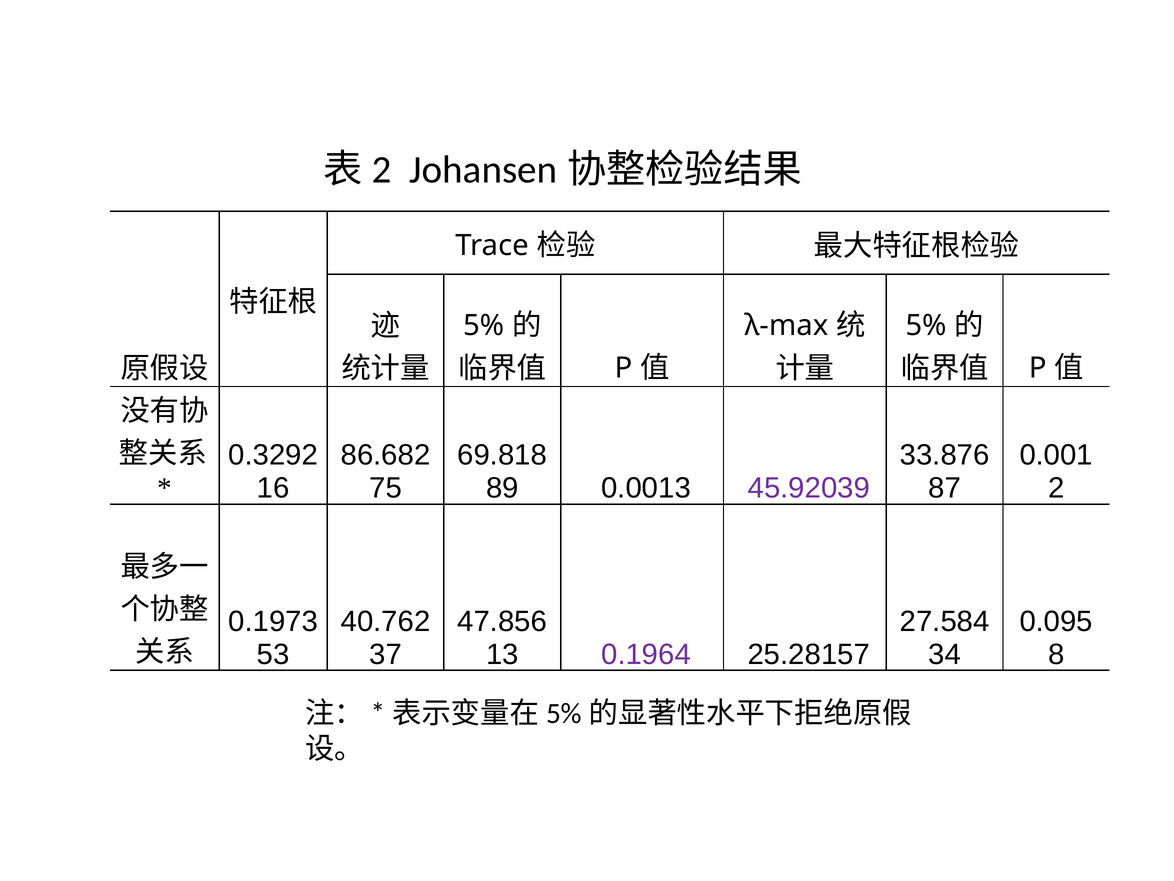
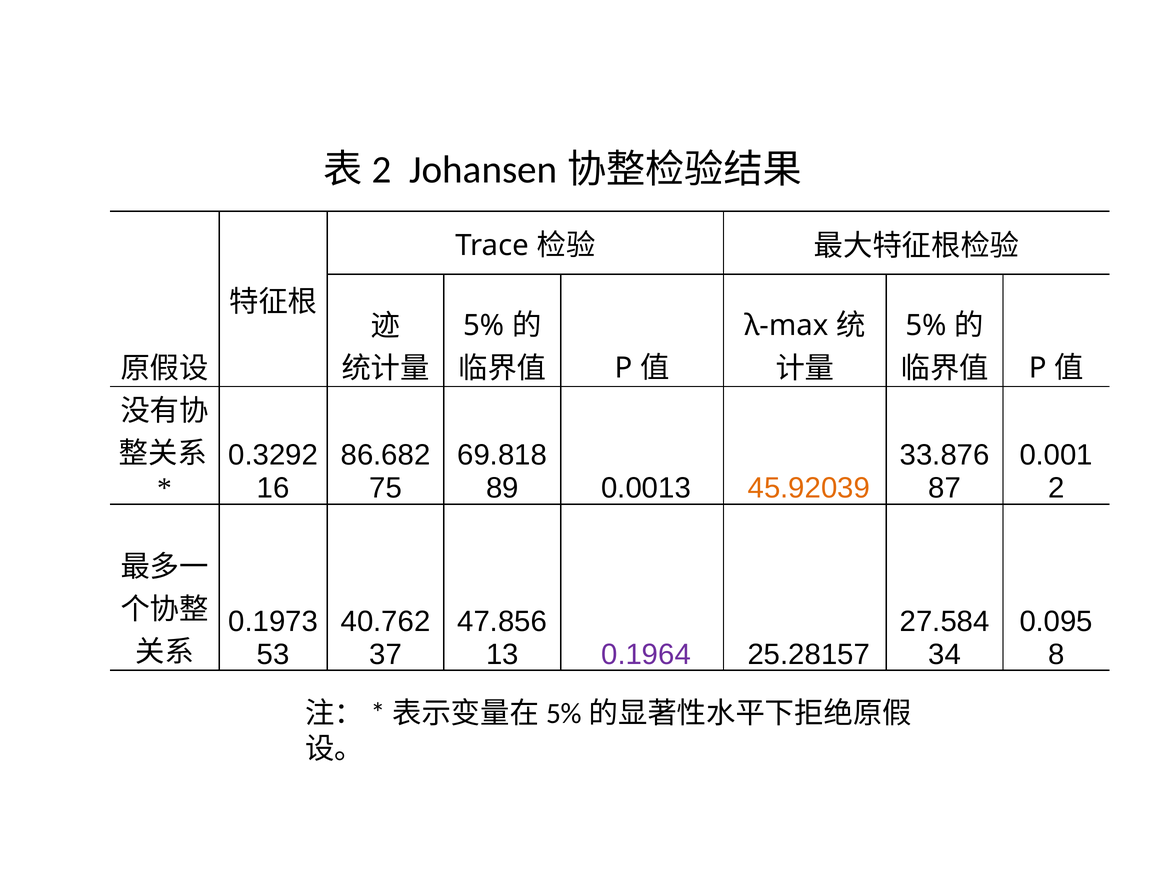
45.92039 colour: purple -> orange
